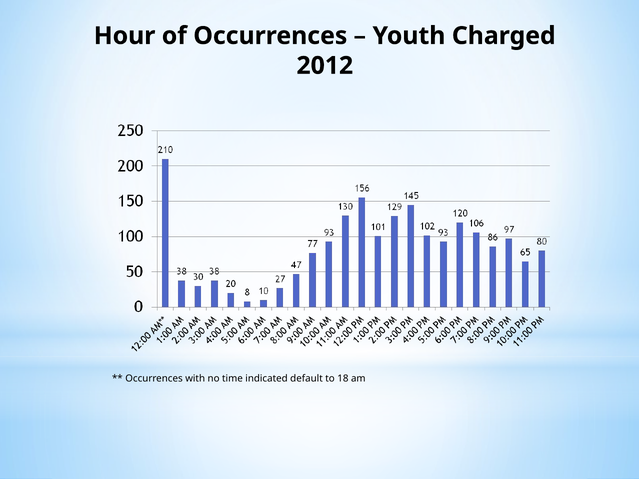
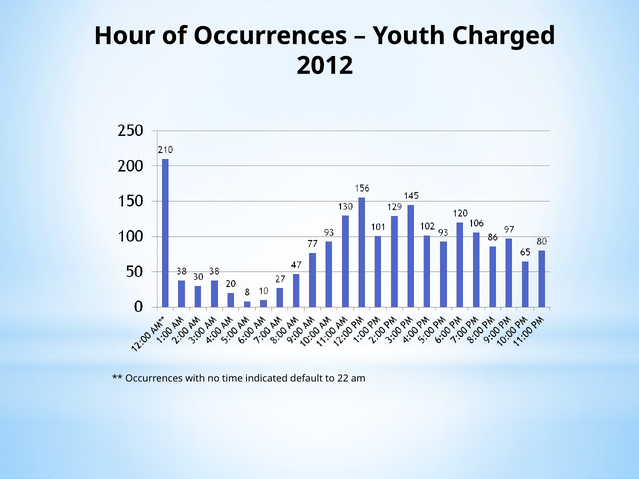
18: 18 -> 22
